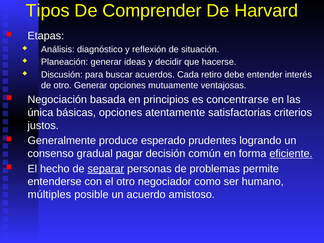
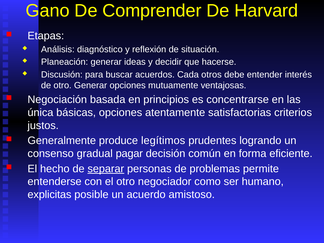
Tipos: Tipos -> Gano
retiro: retiro -> otros
esperado: esperado -> legítimos
eficiente underline: present -> none
múltiples: múltiples -> explicitas
